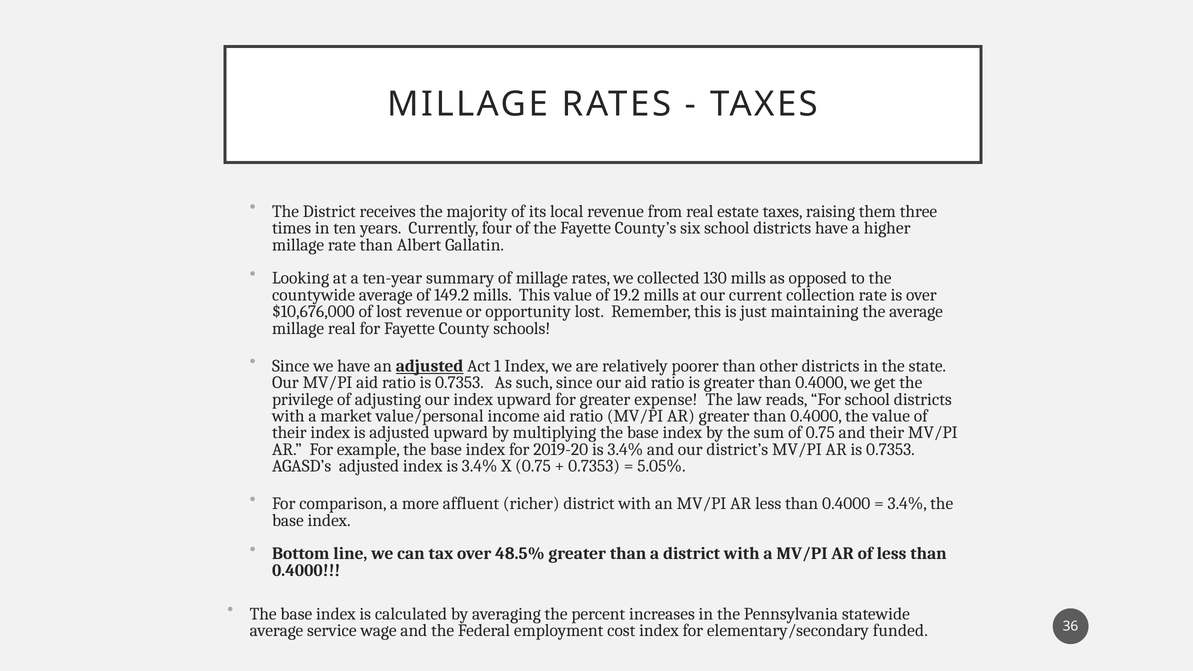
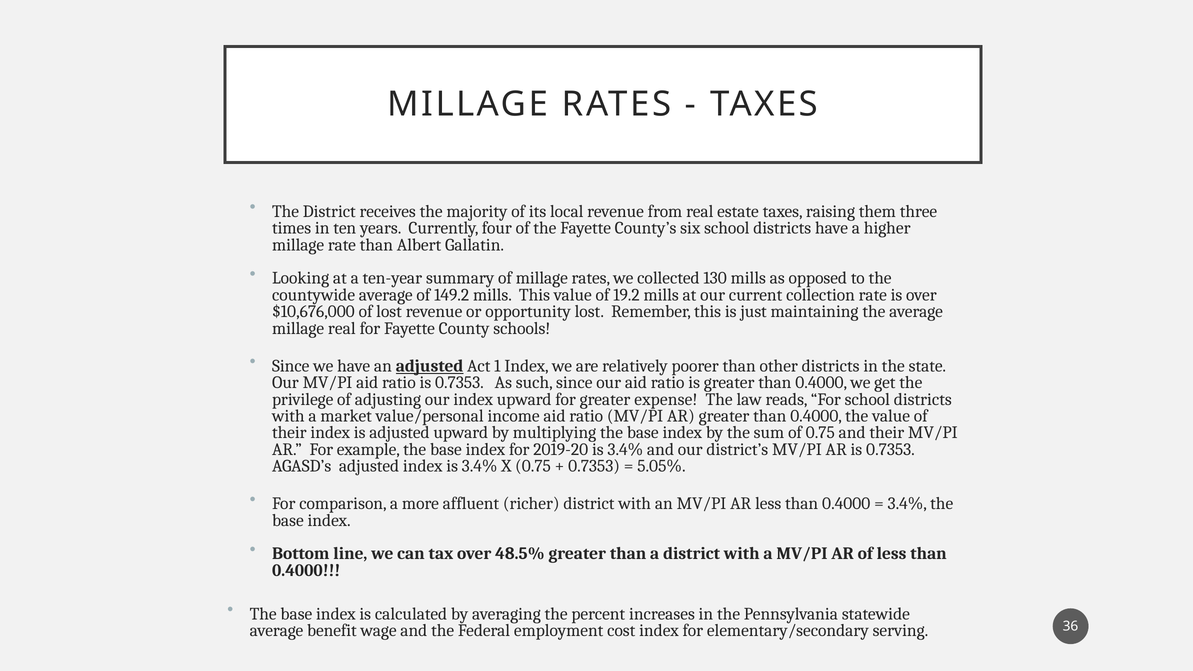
service: service -> benefit
funded: funded -> serving
